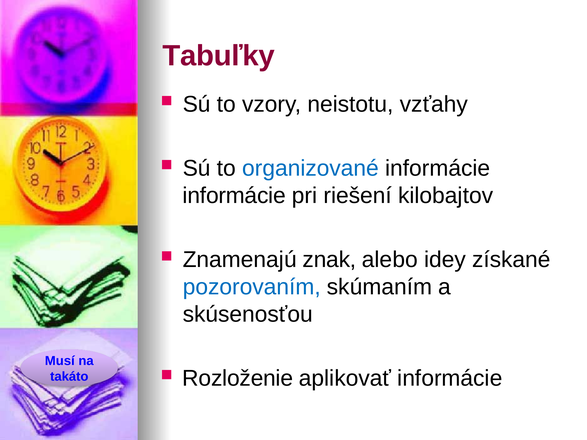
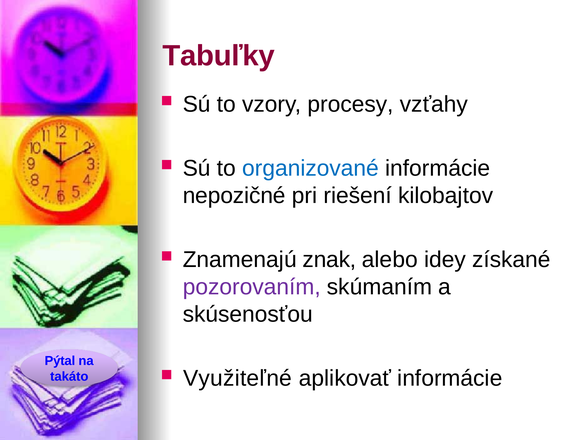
neistotu: neistotu -> procesy
informácie at (234, 196): informácie -> nepozičné
pozorovaním colour: blue -> purple
Musí: Musí -> Pýtal
Rozloženie: Rozloženie -> Využiteľné
